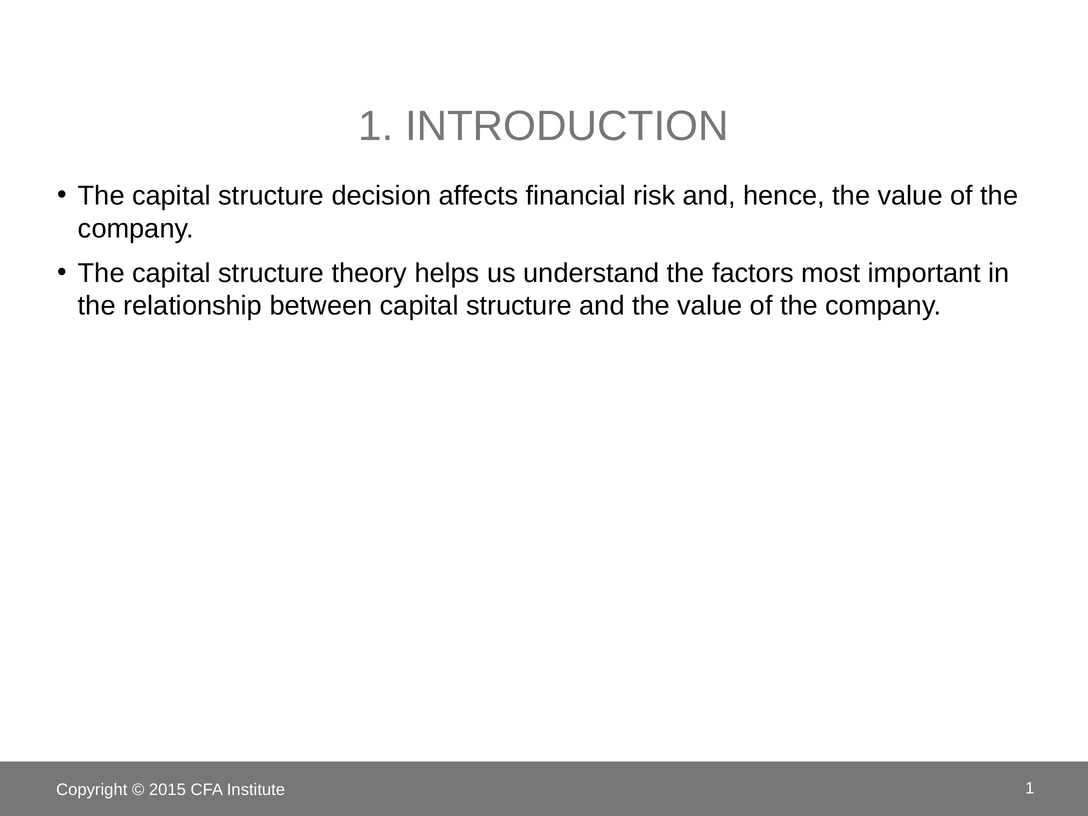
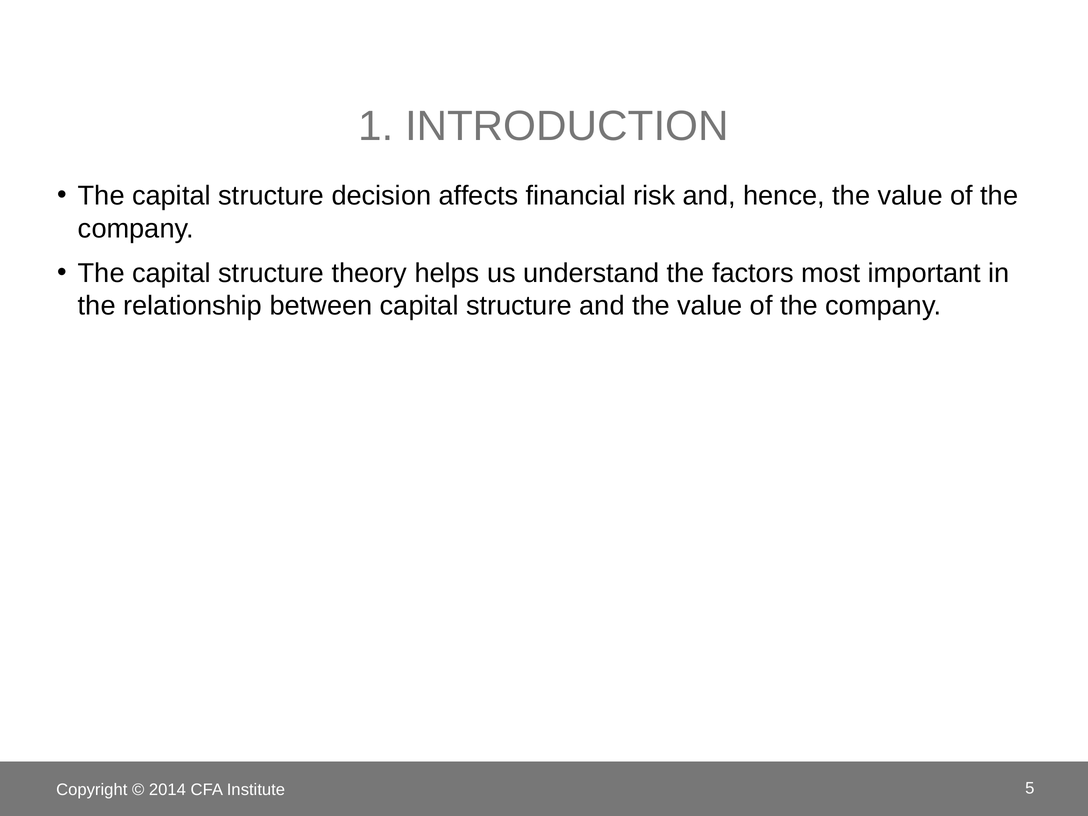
2015: 2015 -> 2014
Institute 1: 1 -> 5
